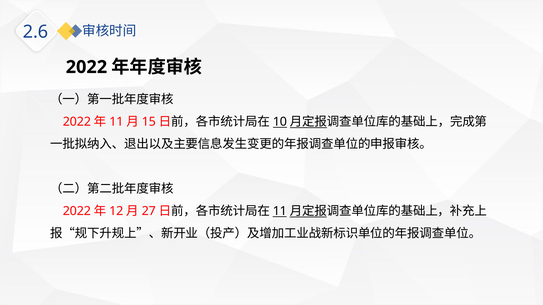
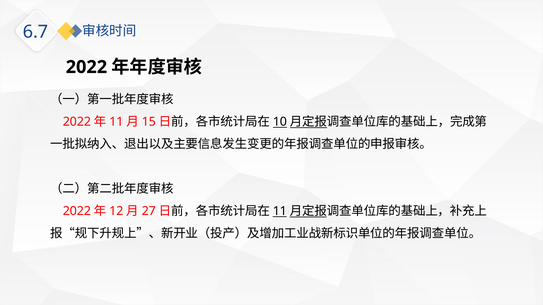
2.6: 2.6 -> 6.7
